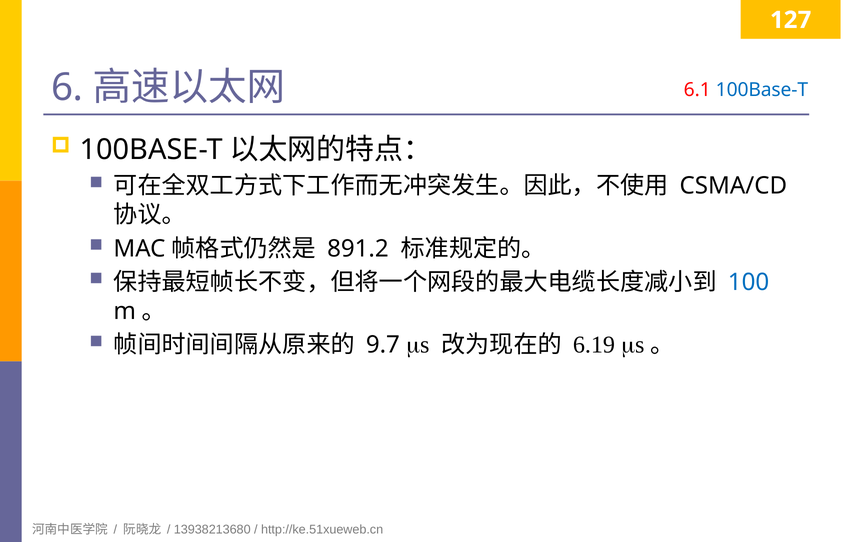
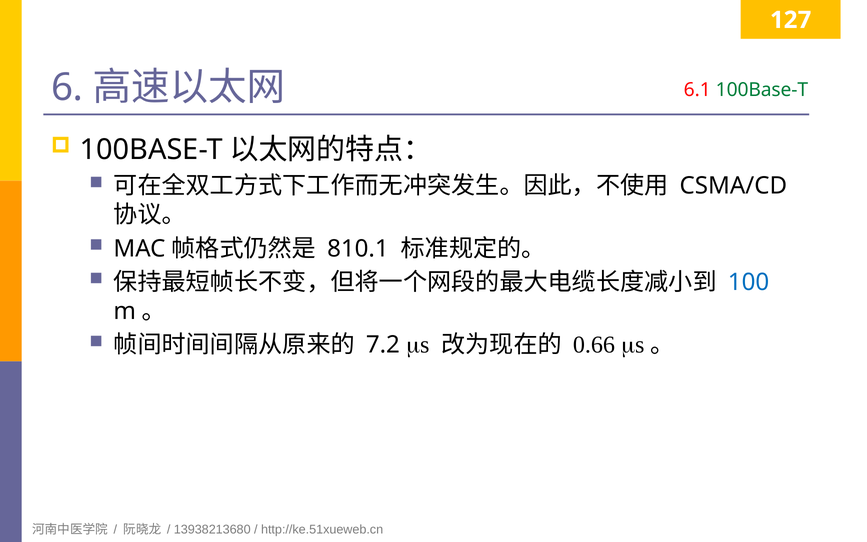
100Base-T at (762, 90) colour: blue -> green
891.2: 891.2 -> 810.1
9.7: 9.7 -> 7.2
6.19: 6.19 -> 0.66
